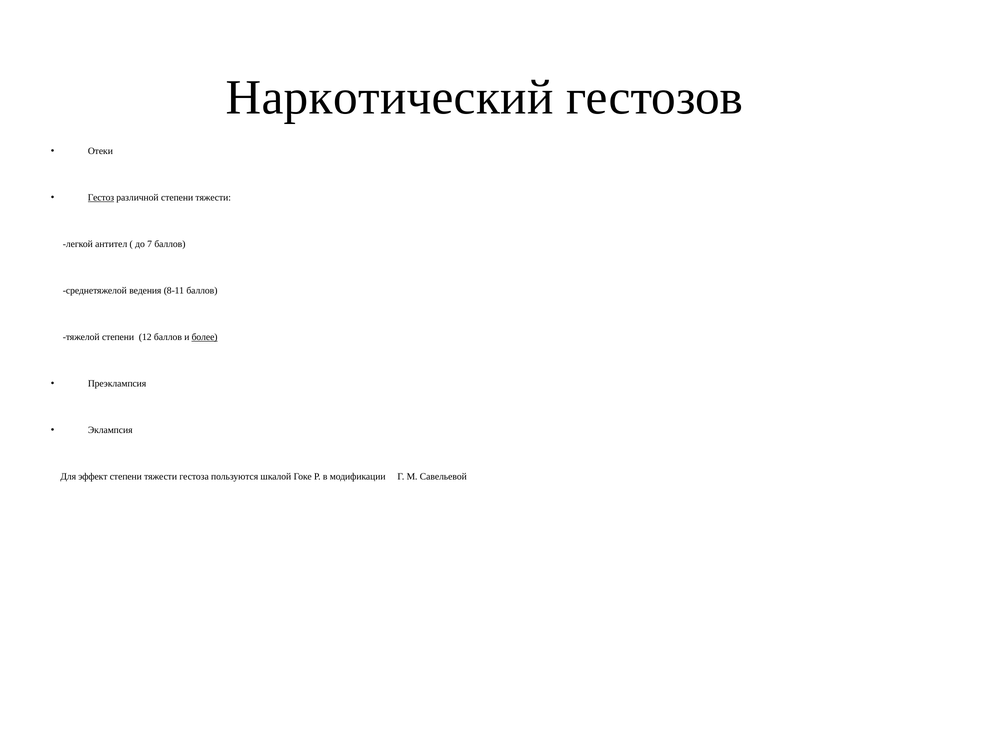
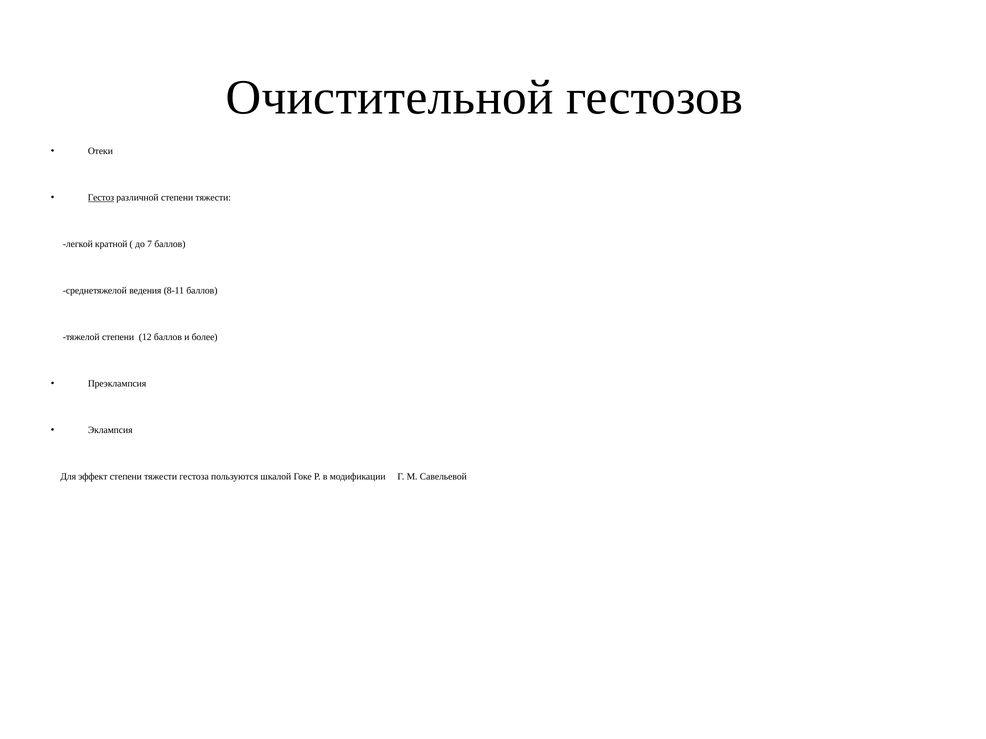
Наркотический: Наркотический -> Очистительной
антител: антител -> кратной
более underline: present -> none
